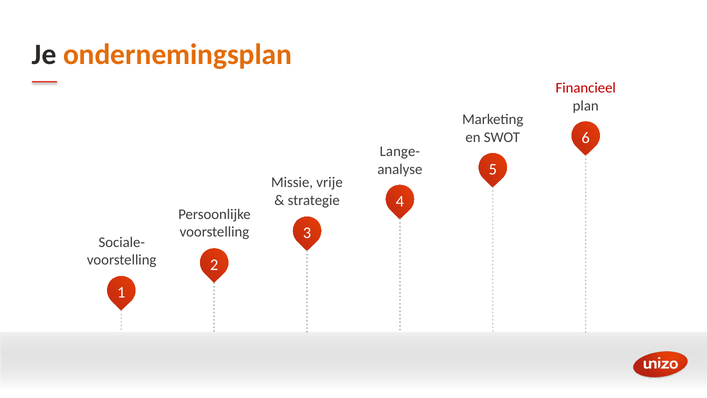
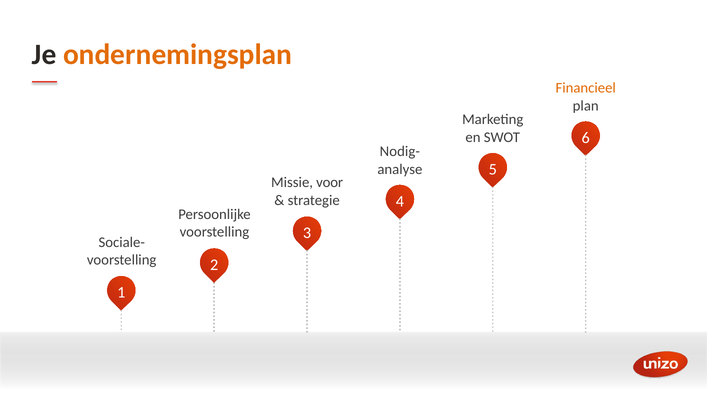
Financieel colour: red -> orange
Lange-: Lange- -> Nodig-
vrije: vrije -> voor
